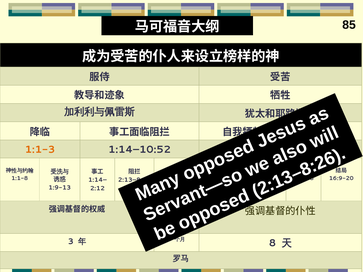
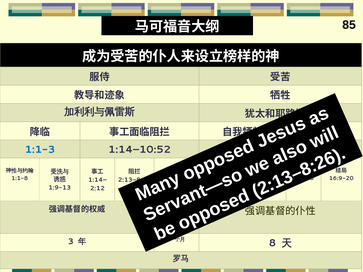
1:1-3 colour: orange -> blue
